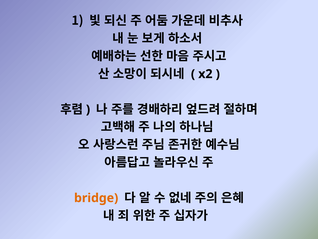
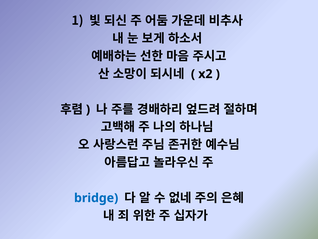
bridge colour: orange -> blue
